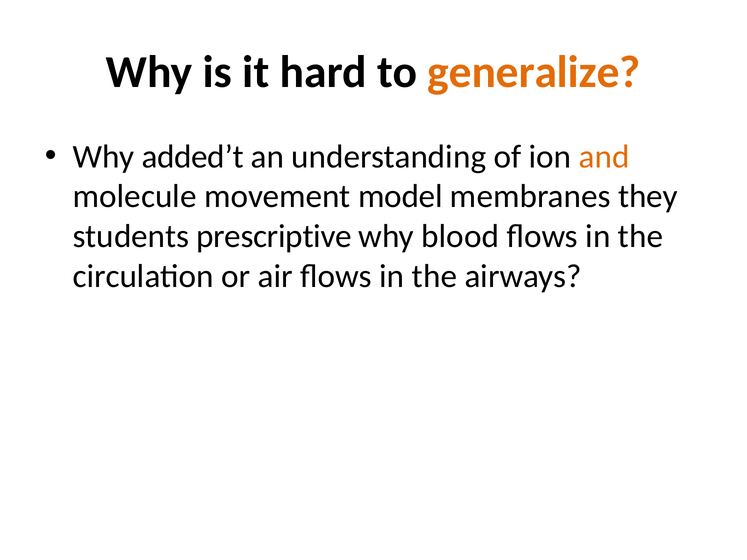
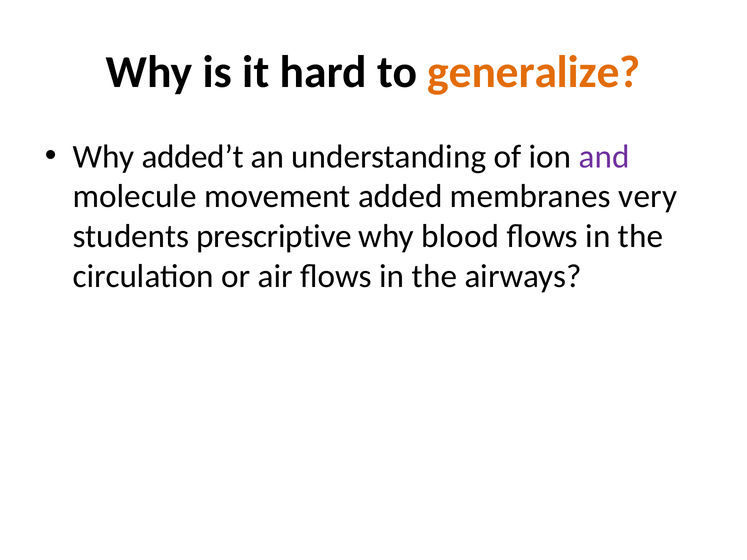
and colour: orange -> purple
model: model -> added
they: they -> very
